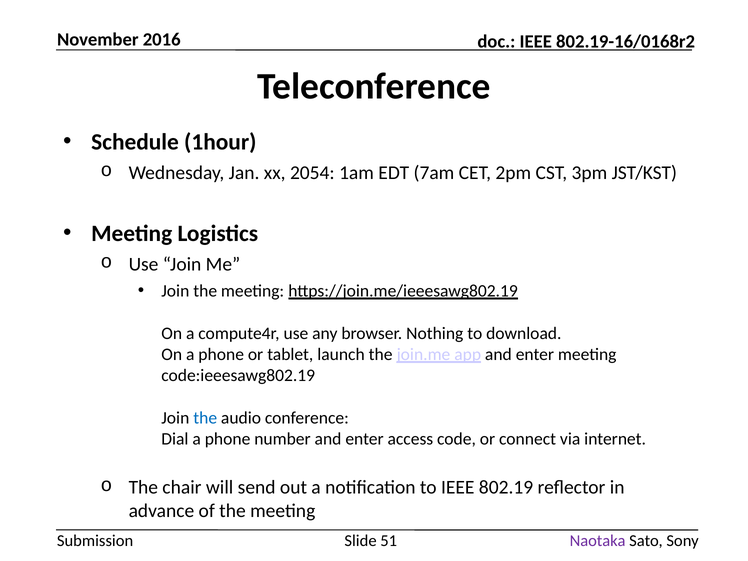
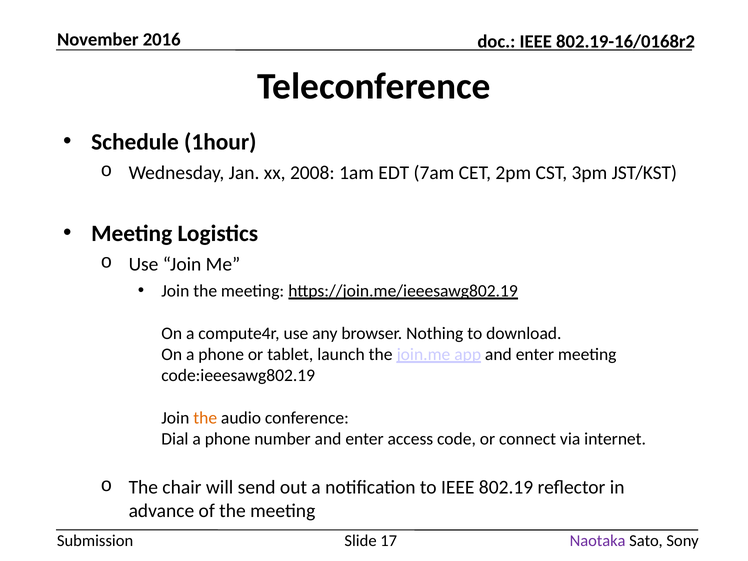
2054: 2054 -> 2008
the at (205, 418) colour: blue -> orange
51: 51 -> 17
